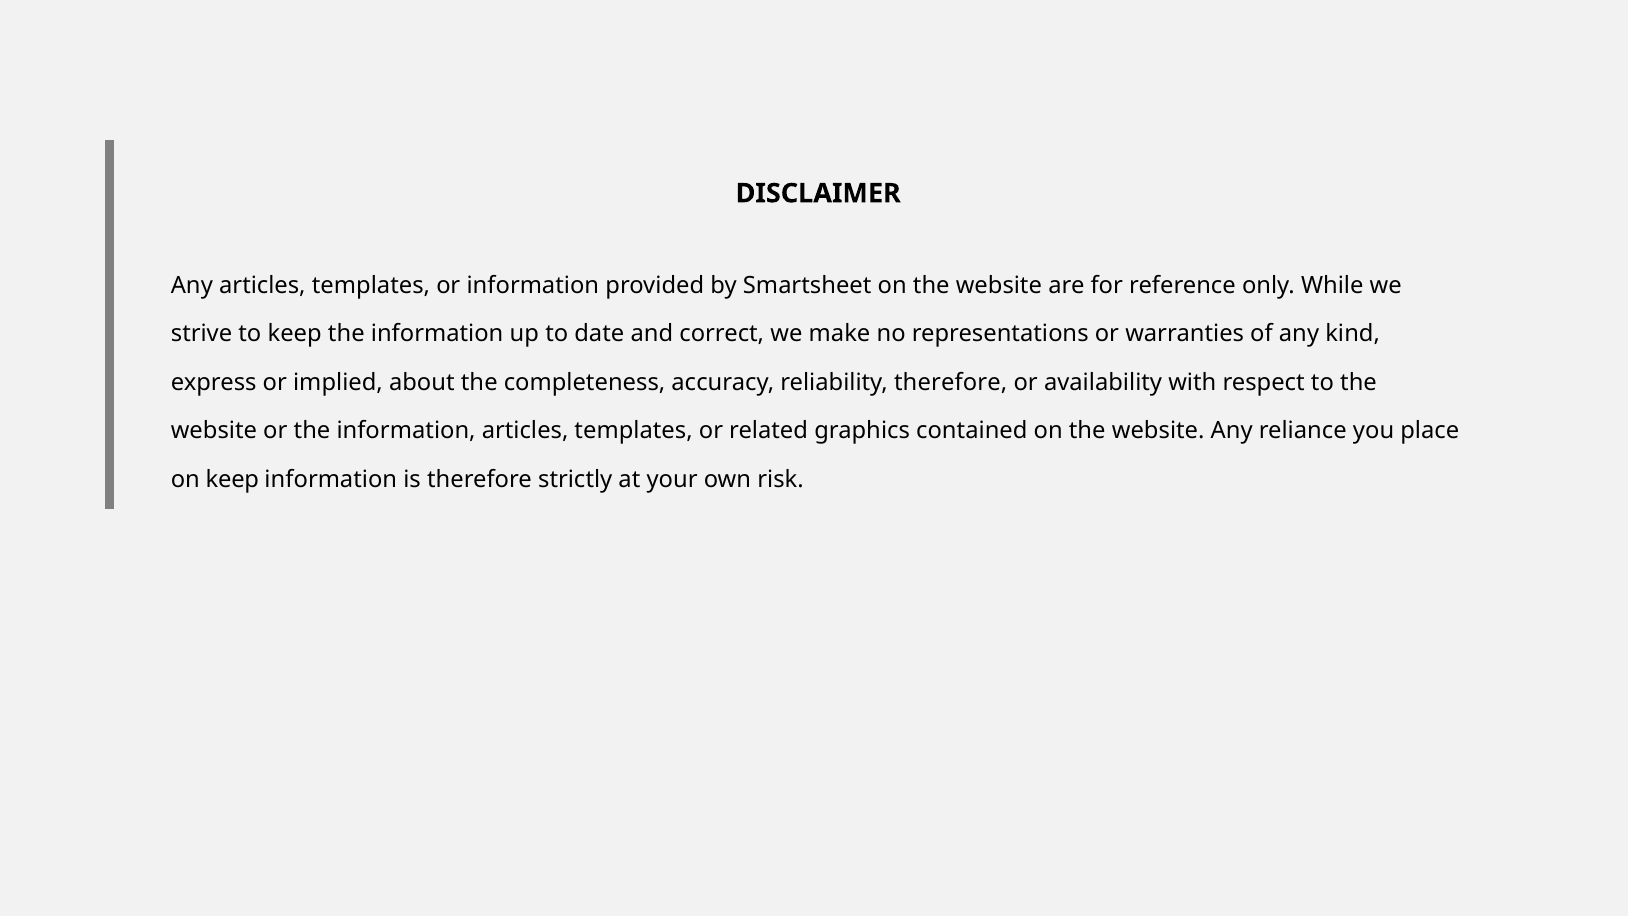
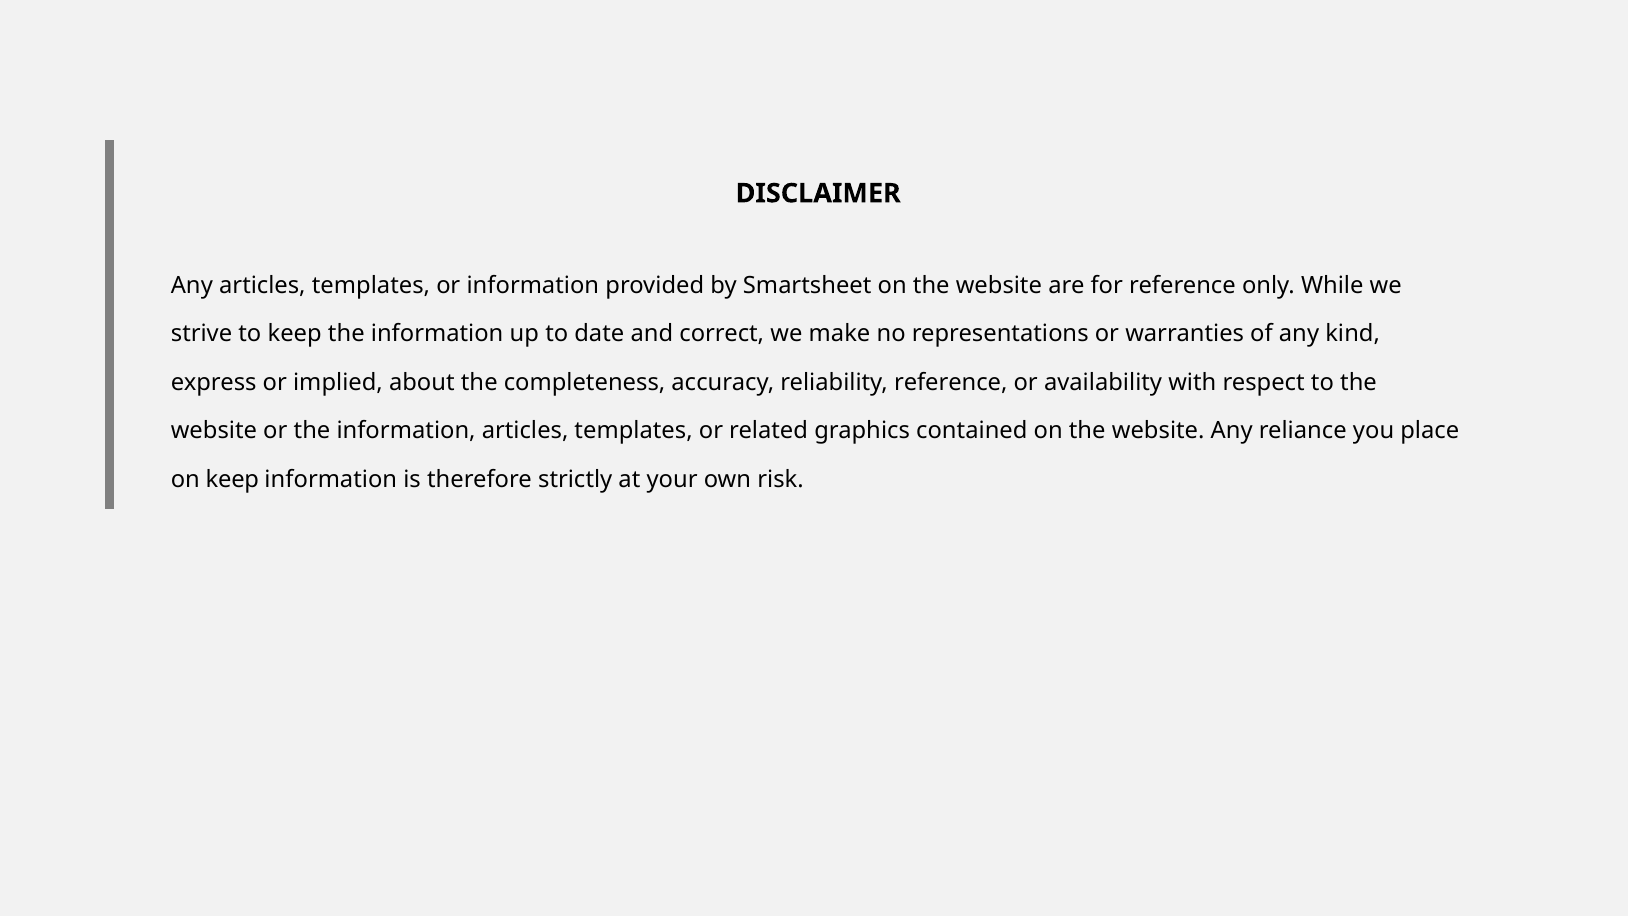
reliability therefore: therefore -> reference
